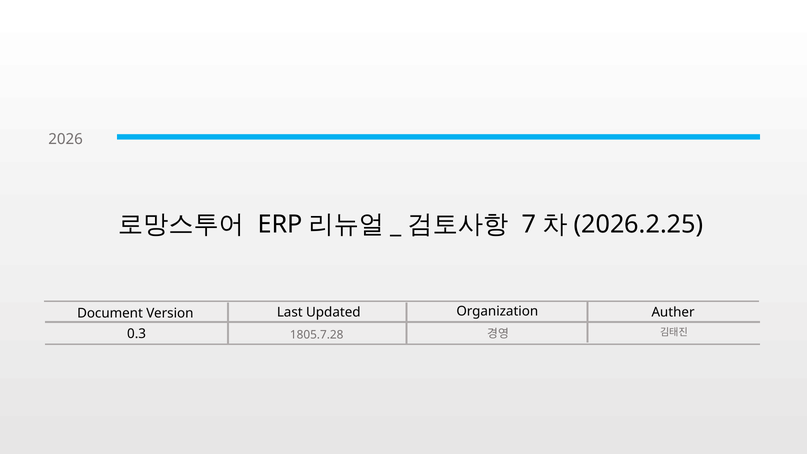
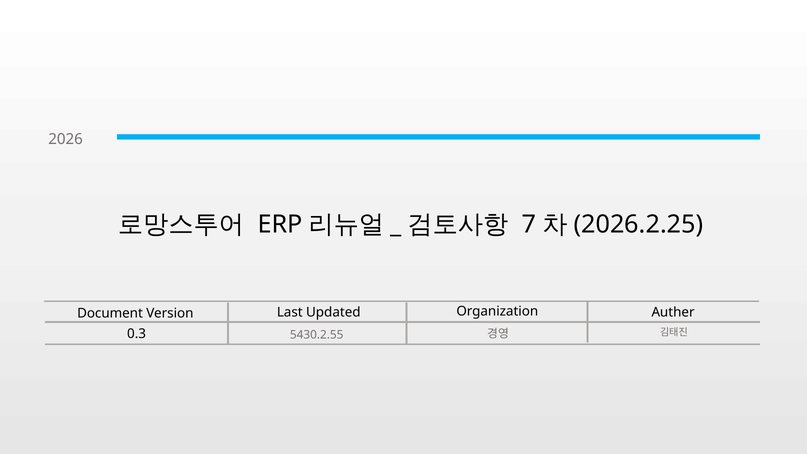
1805.7.28: 1805.7.28 -> 5430.2.55
